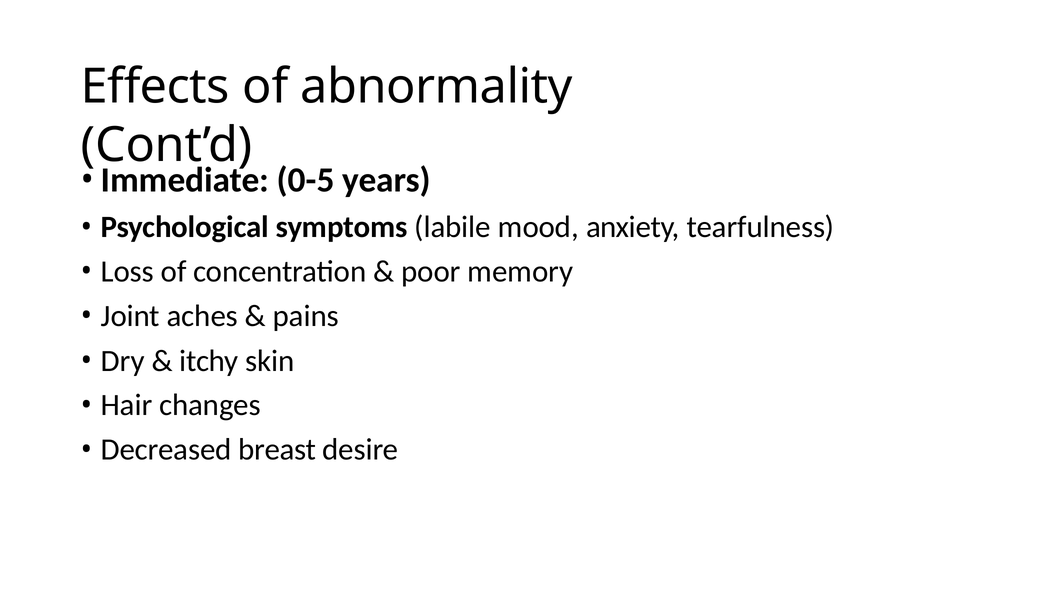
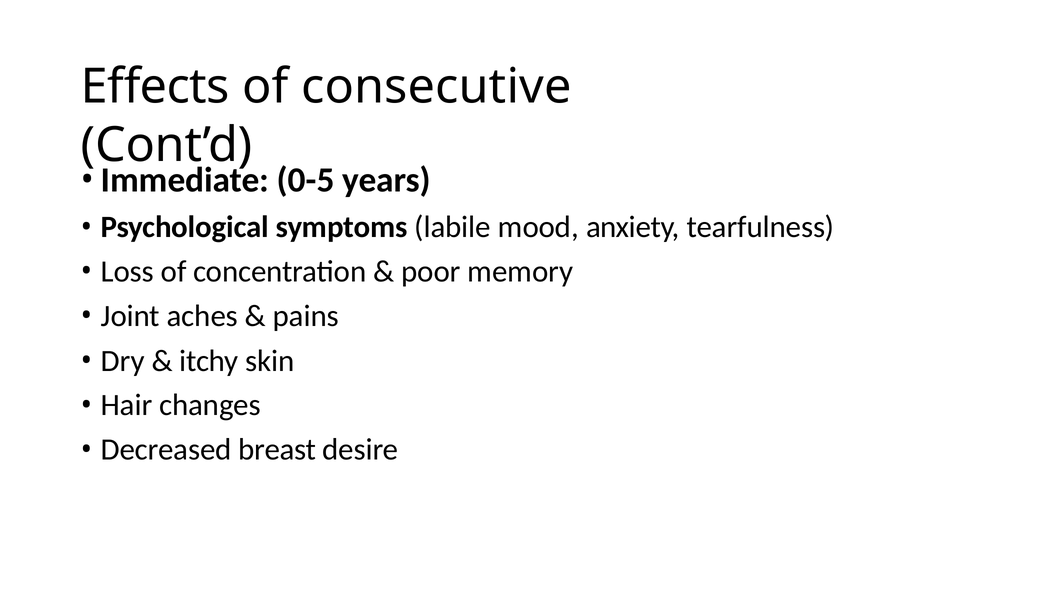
abnormality: abnormality -> consecutive
